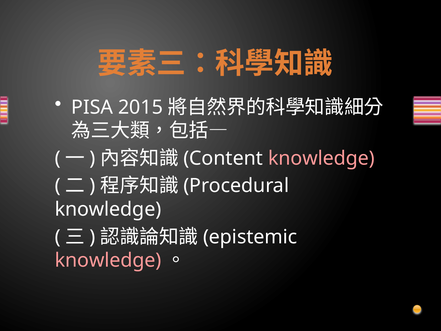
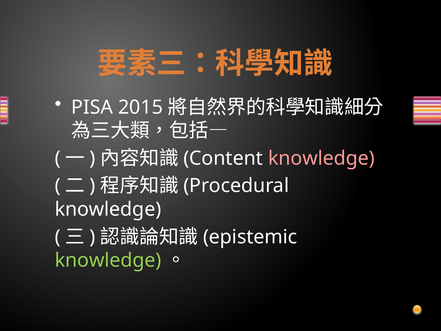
knowledge at (108, 260) colour: pink -> light green
